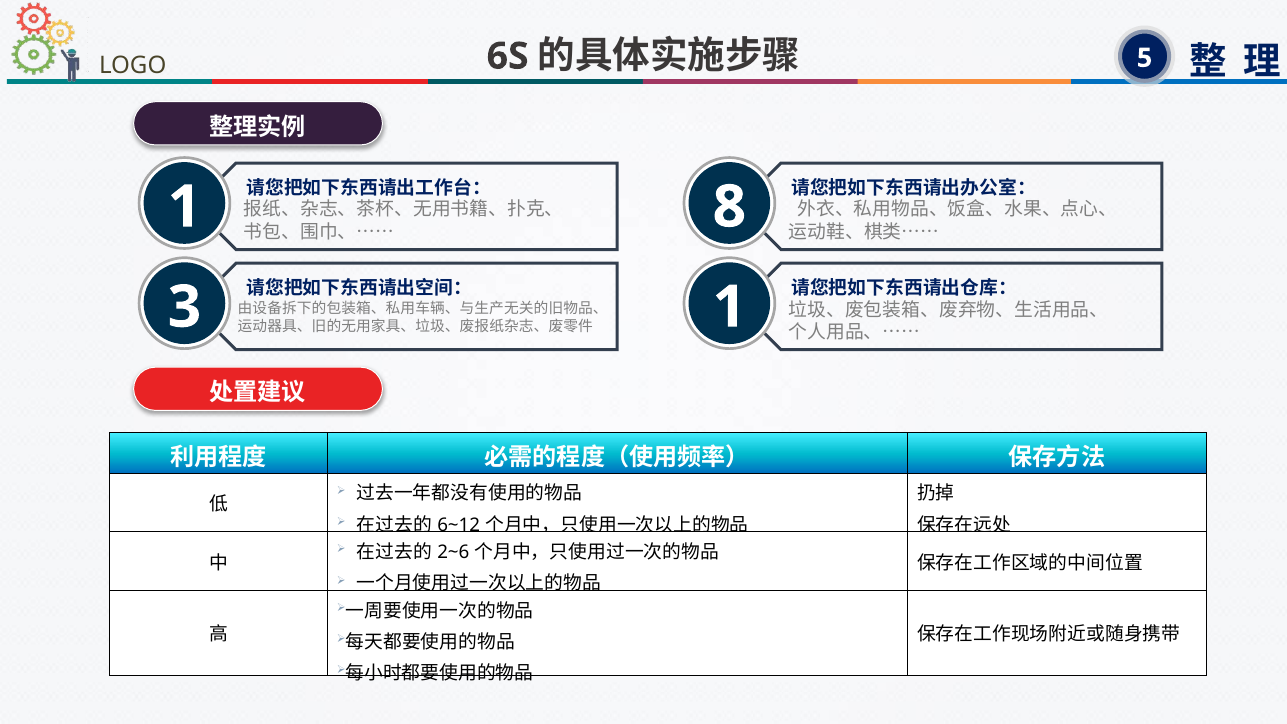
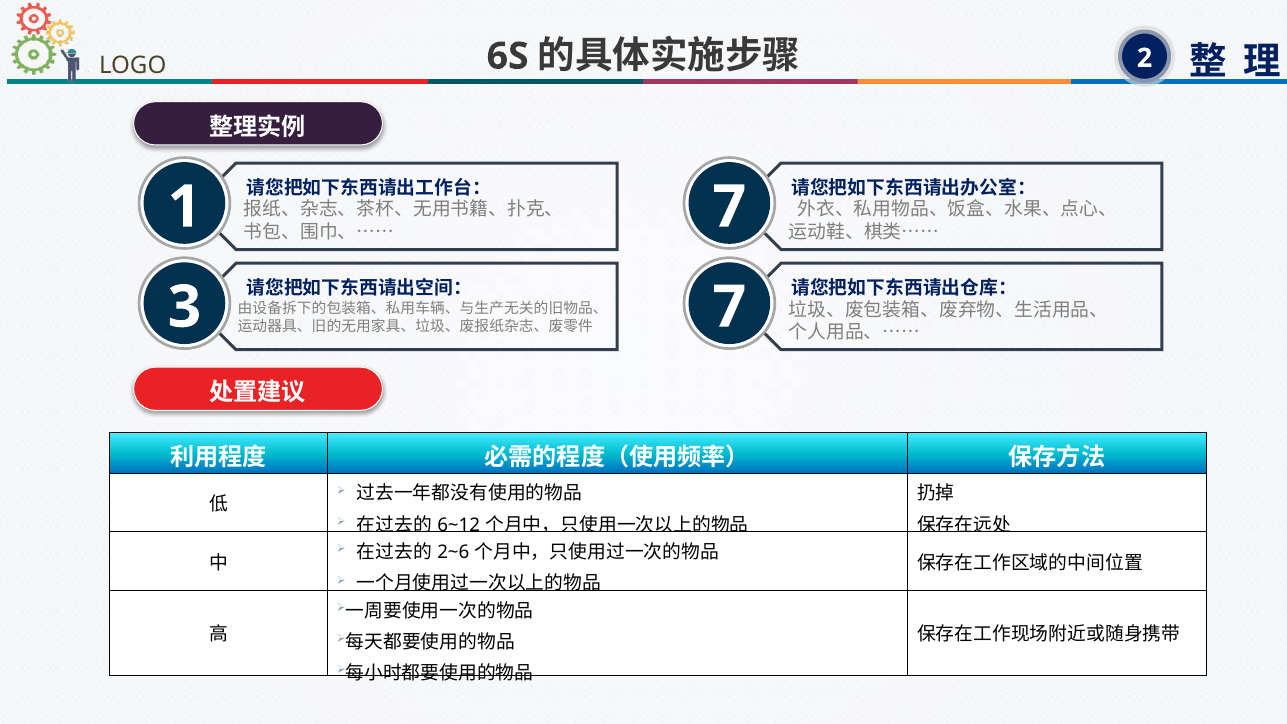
5: 5 -> 2
8 at (729, 207): 8 -> 7
1 at (729, 307): 1 -> 7
